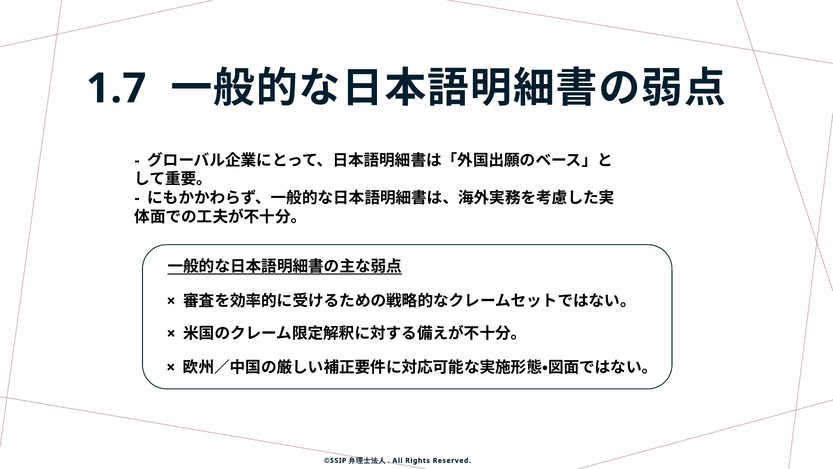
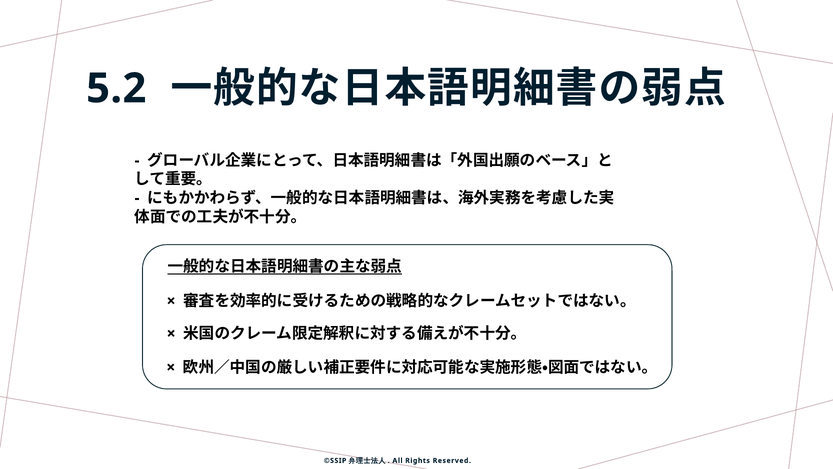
1.7: 1.7 -> 5.2
